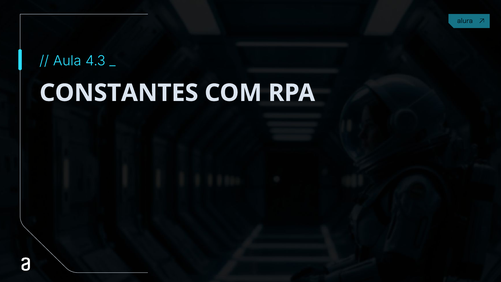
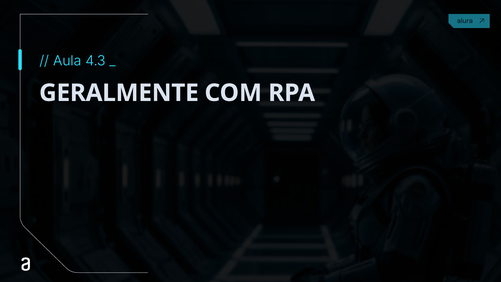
CONSTANTES: CONSTANTES -> GERALMENTE
